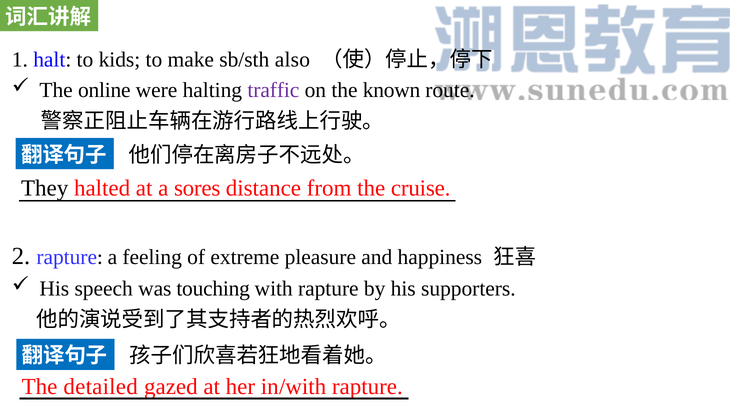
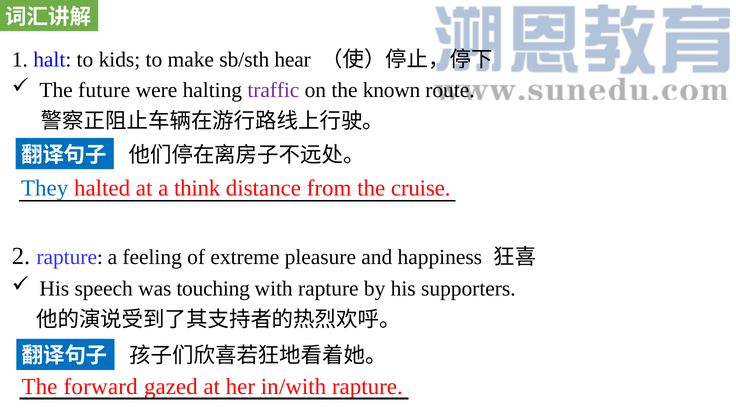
also: also -> hear
online: online -> future
They colour: black -> blue
sores: sores -> think
detailed: detailed -> forward
